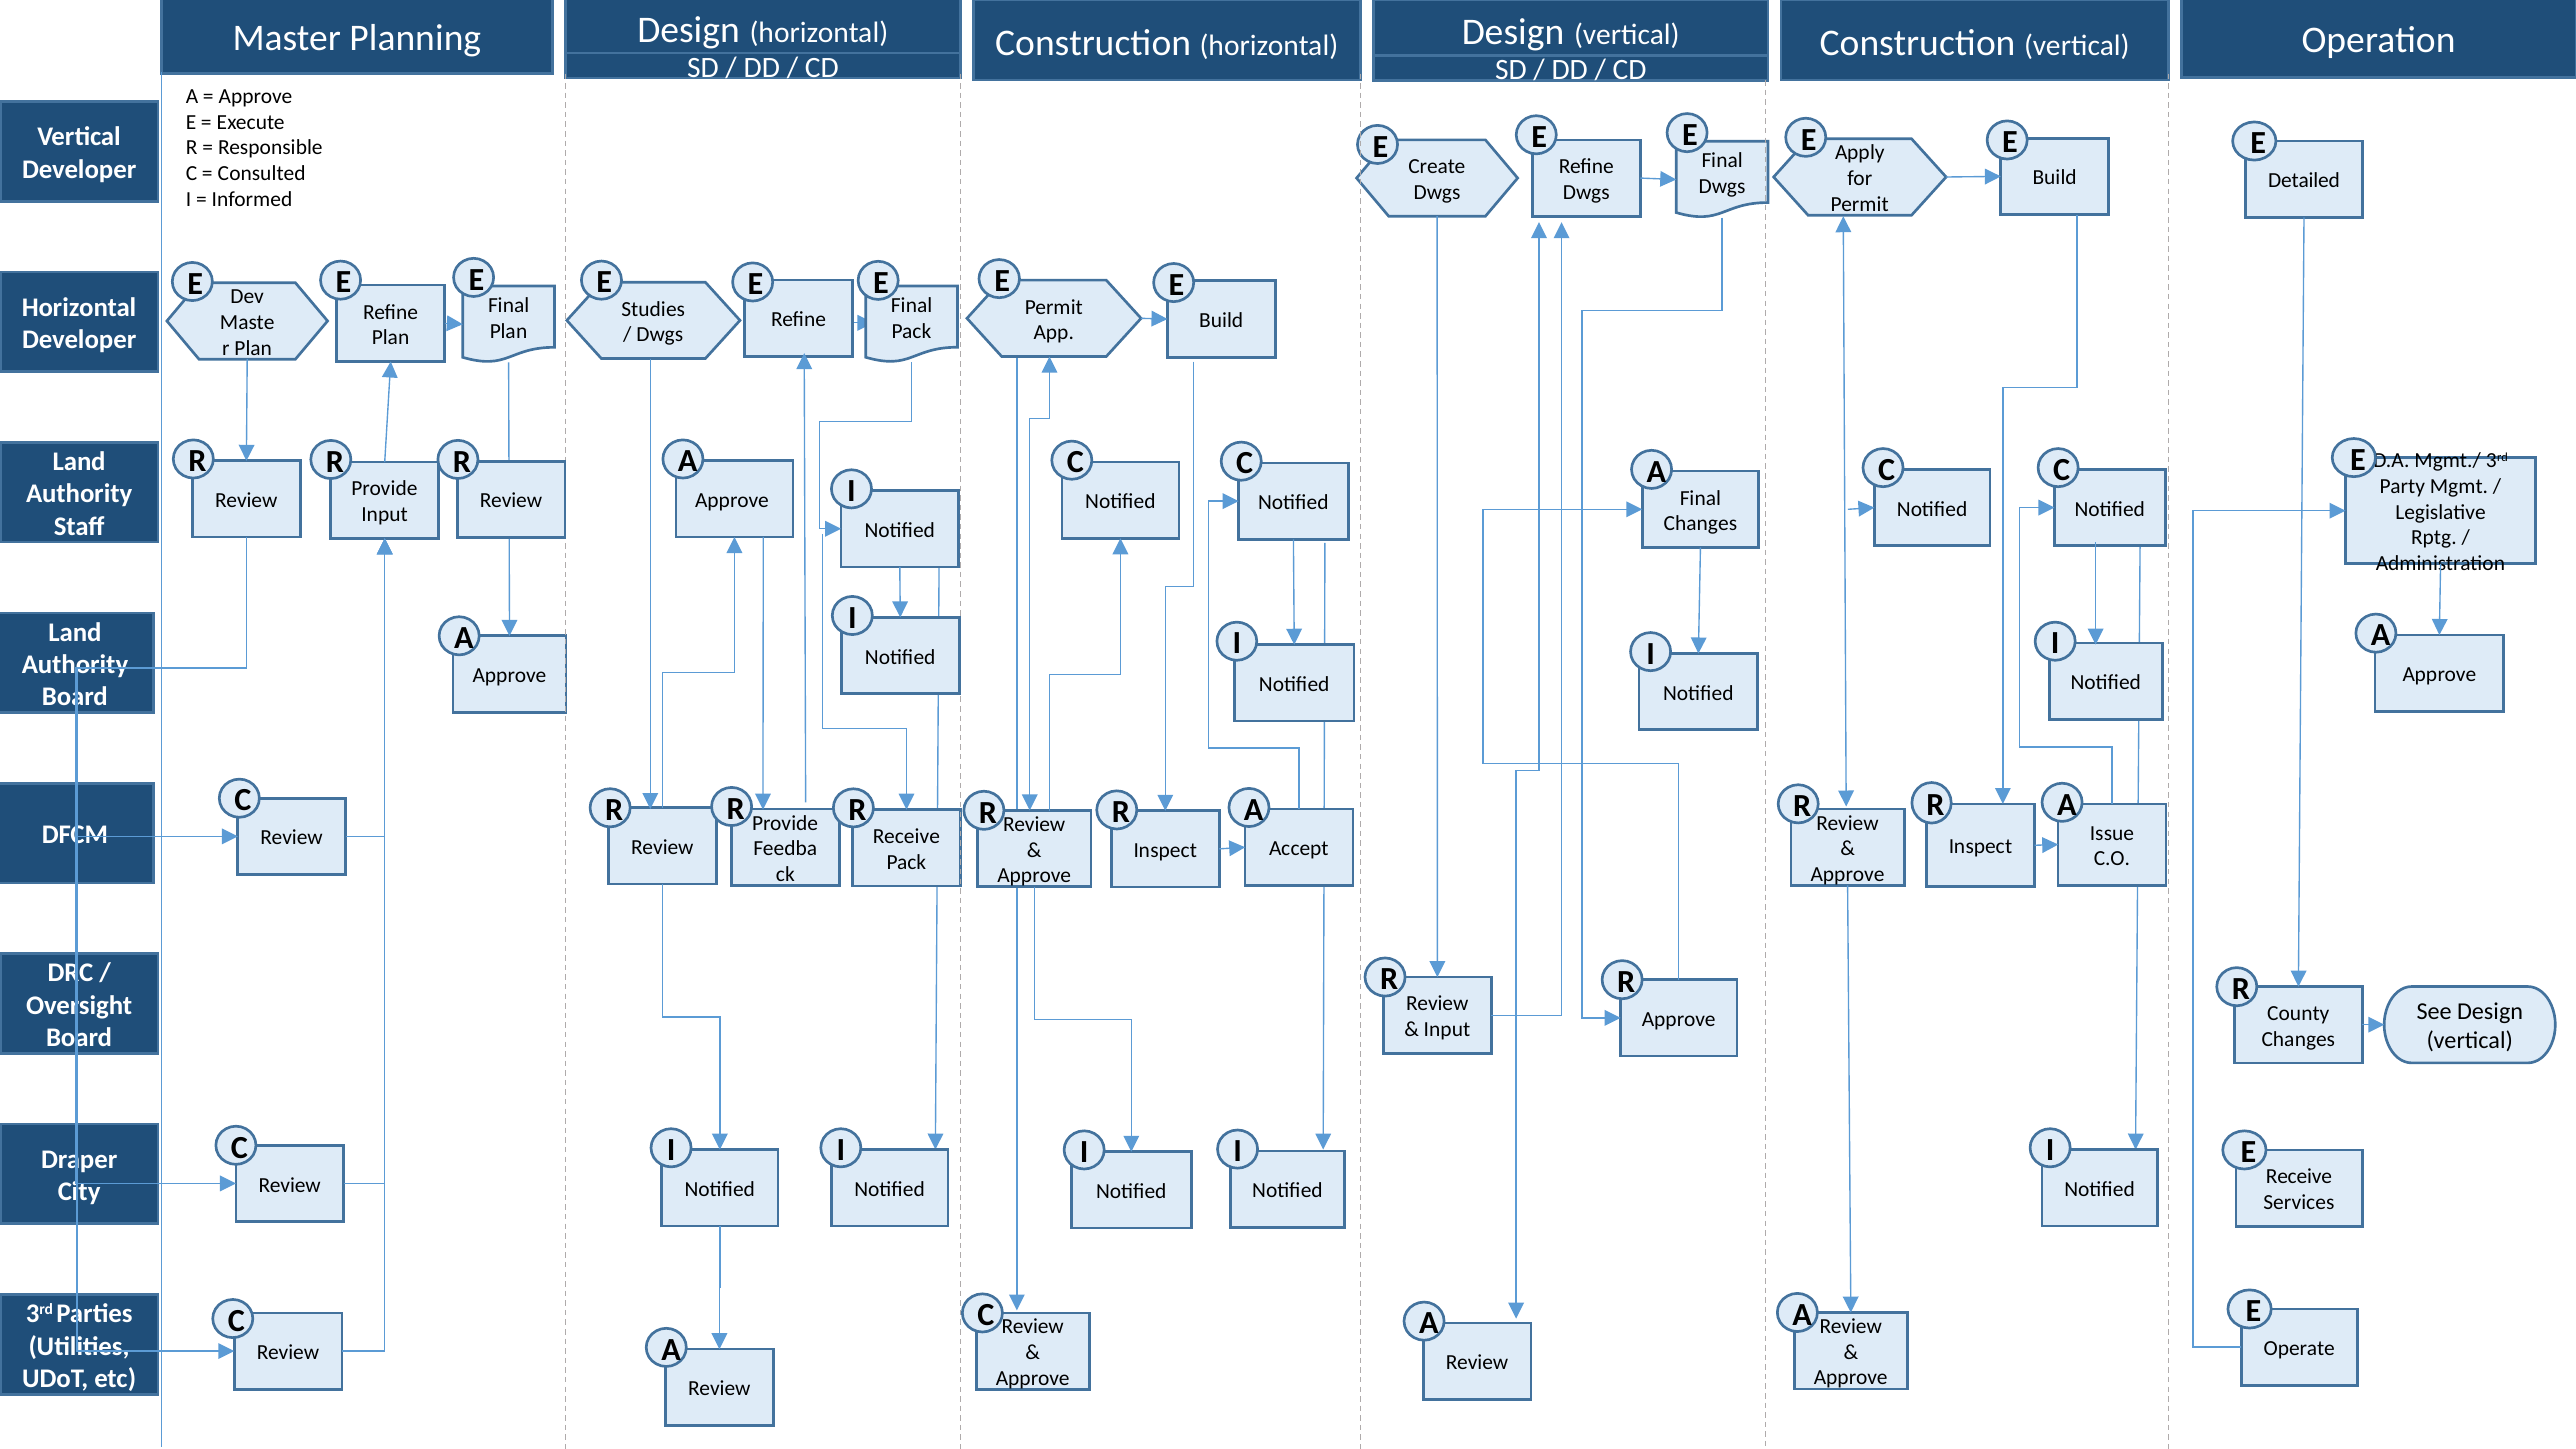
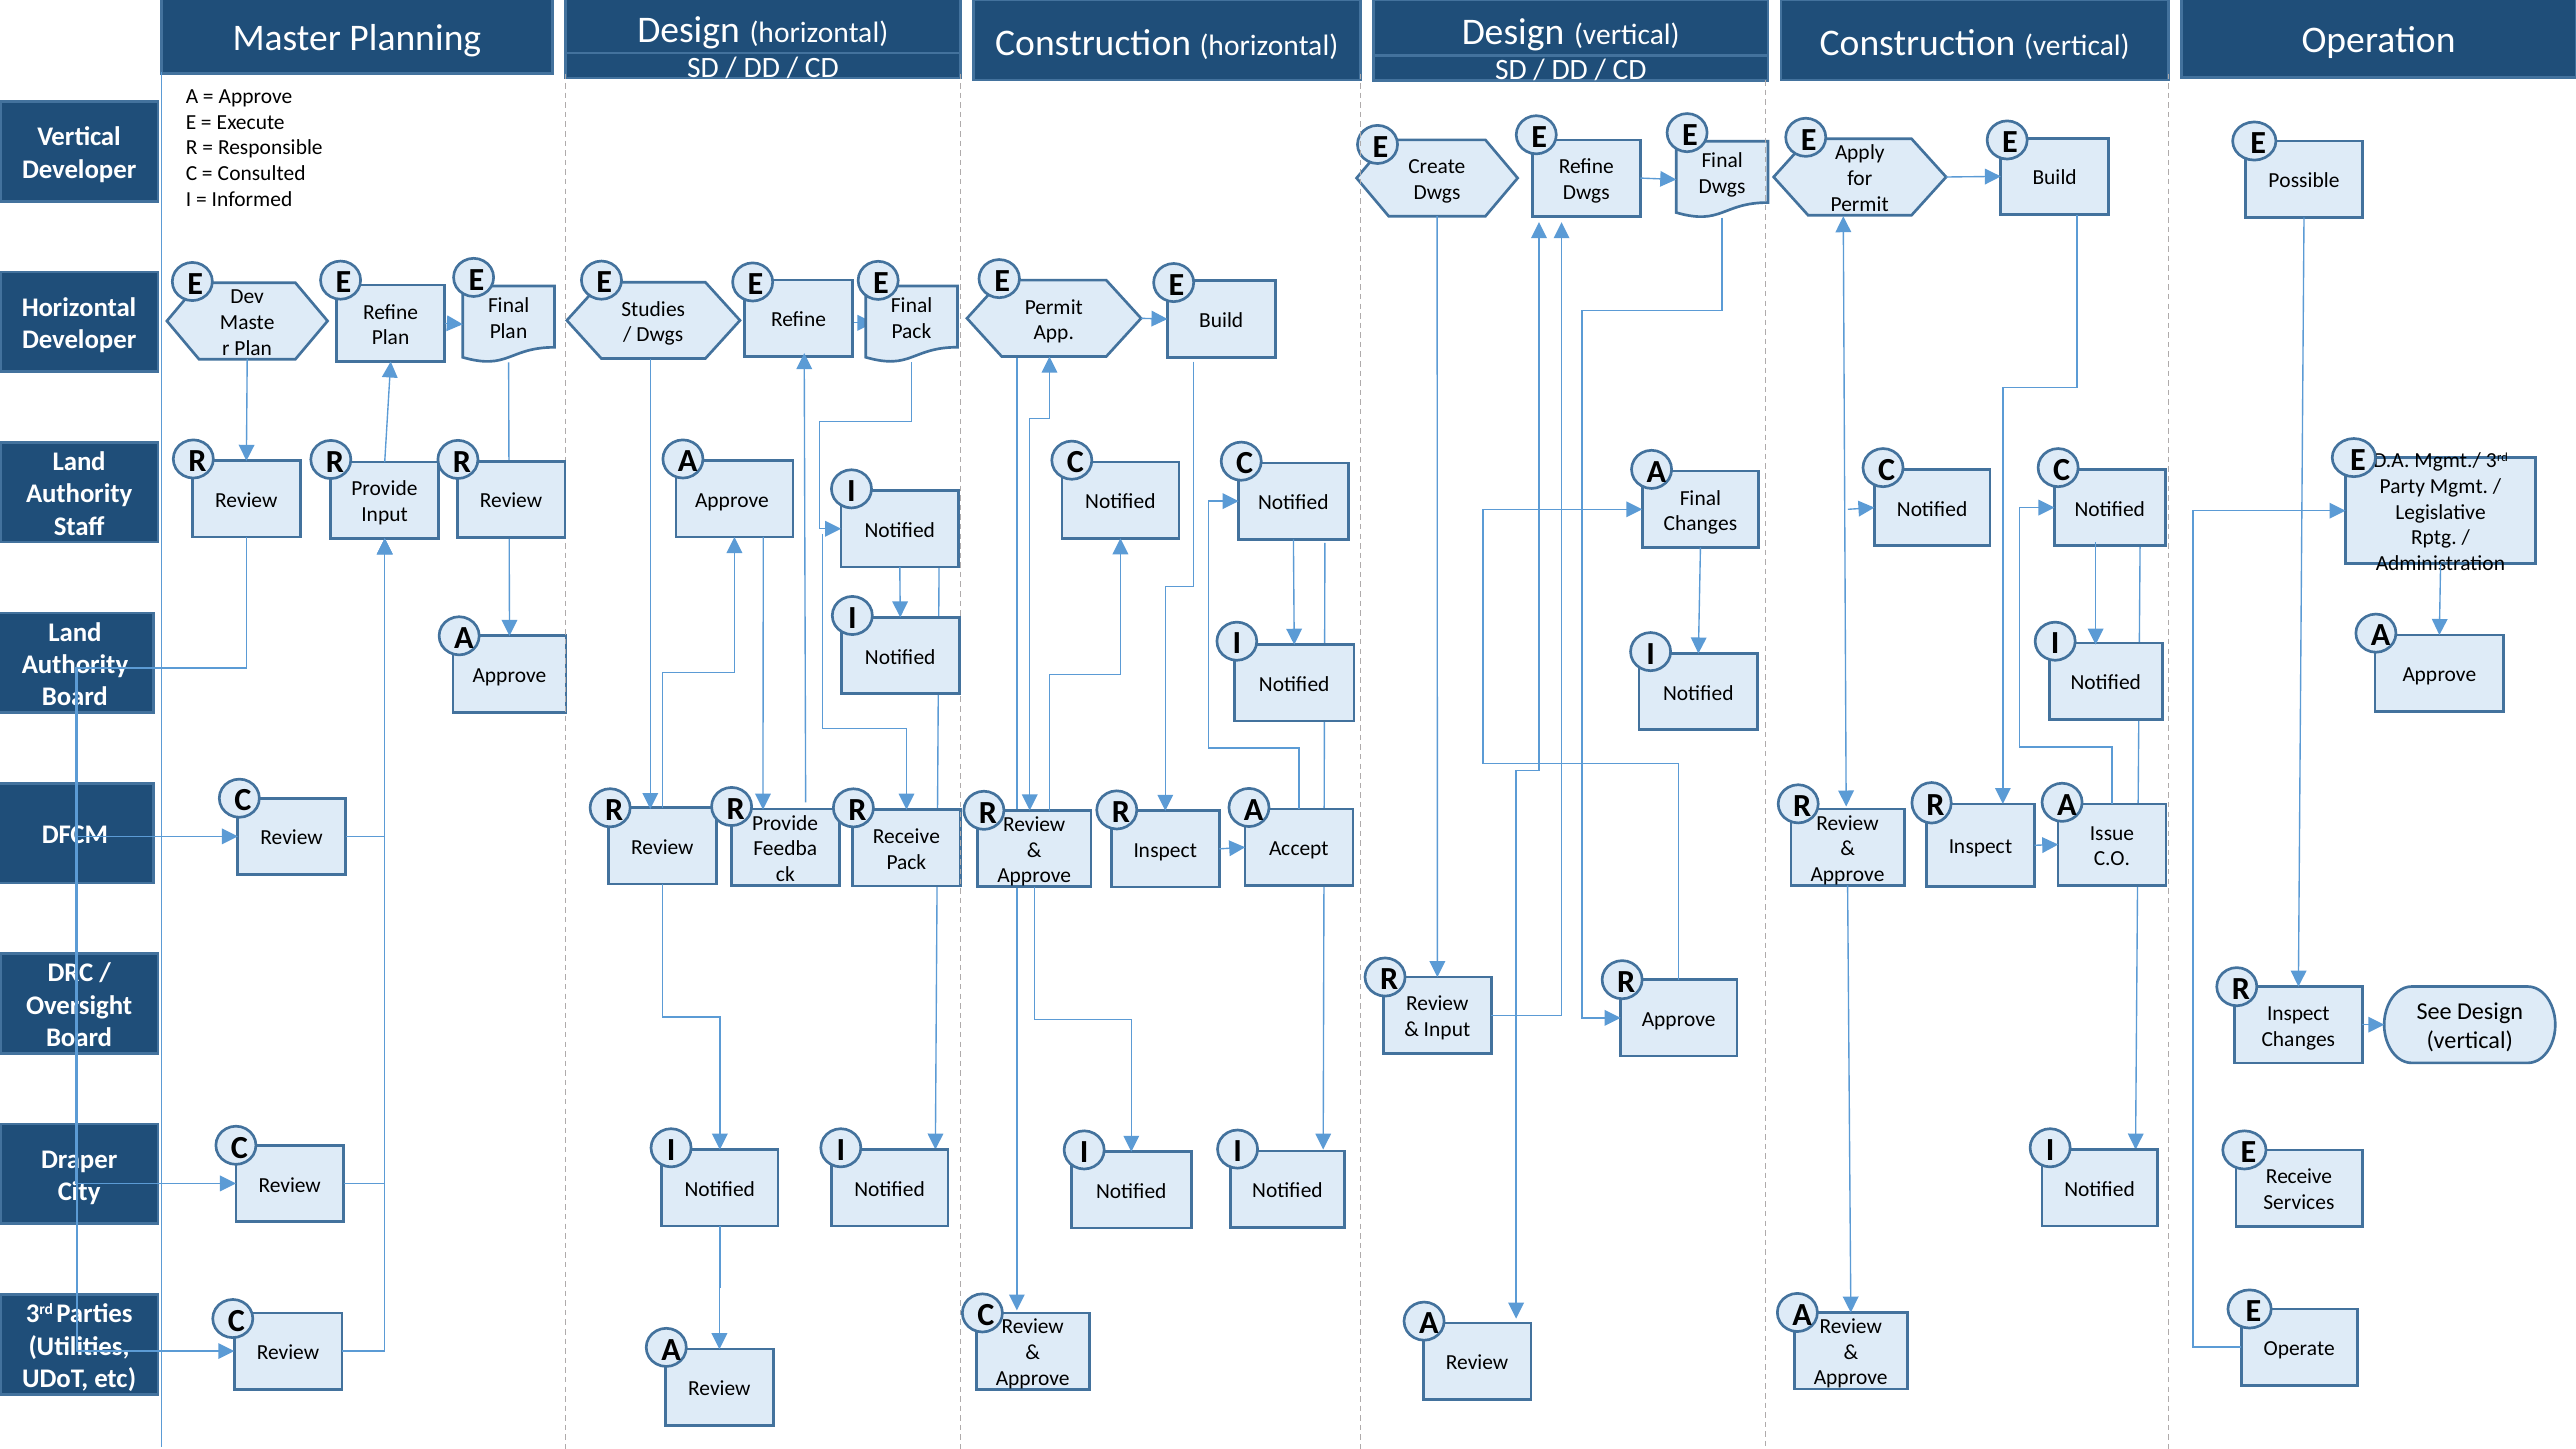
Detailed: Detailed -> Possible
County at (2298, 1013): County -> Inspect
